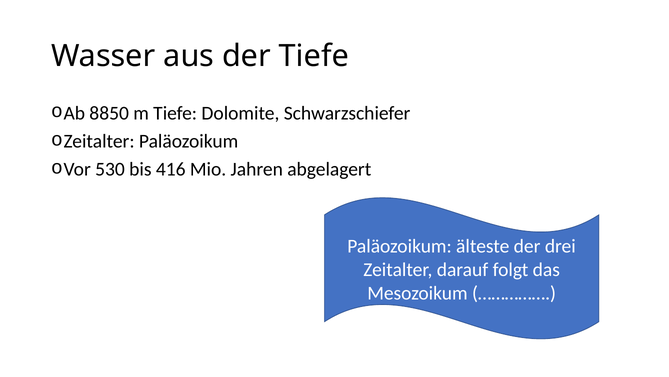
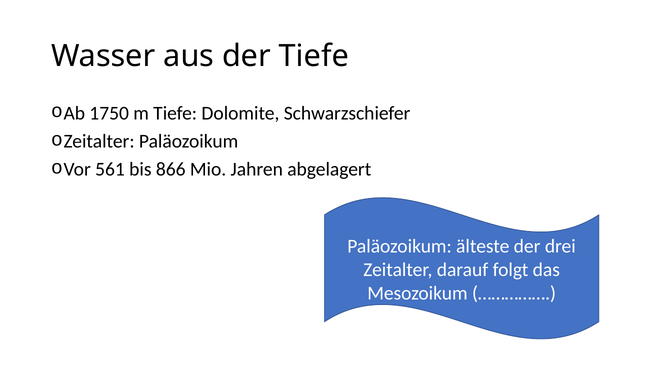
8850: 8850 -> 1750
530: 530 -> 561
416: 416 -> 866
